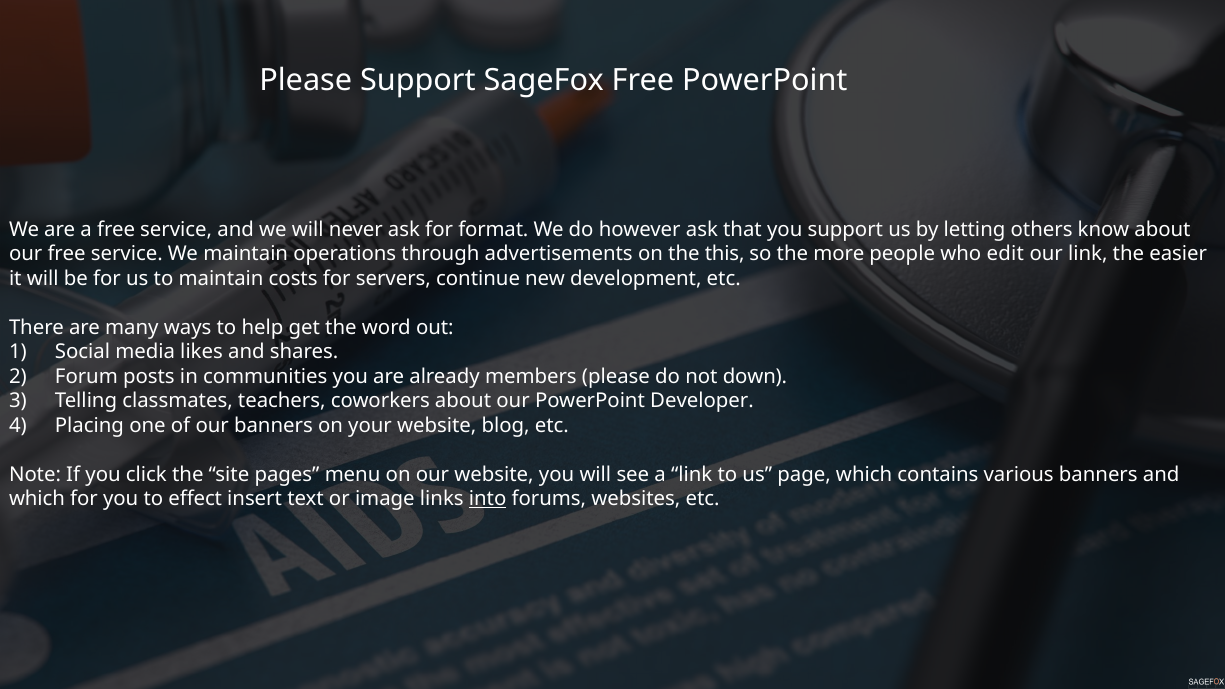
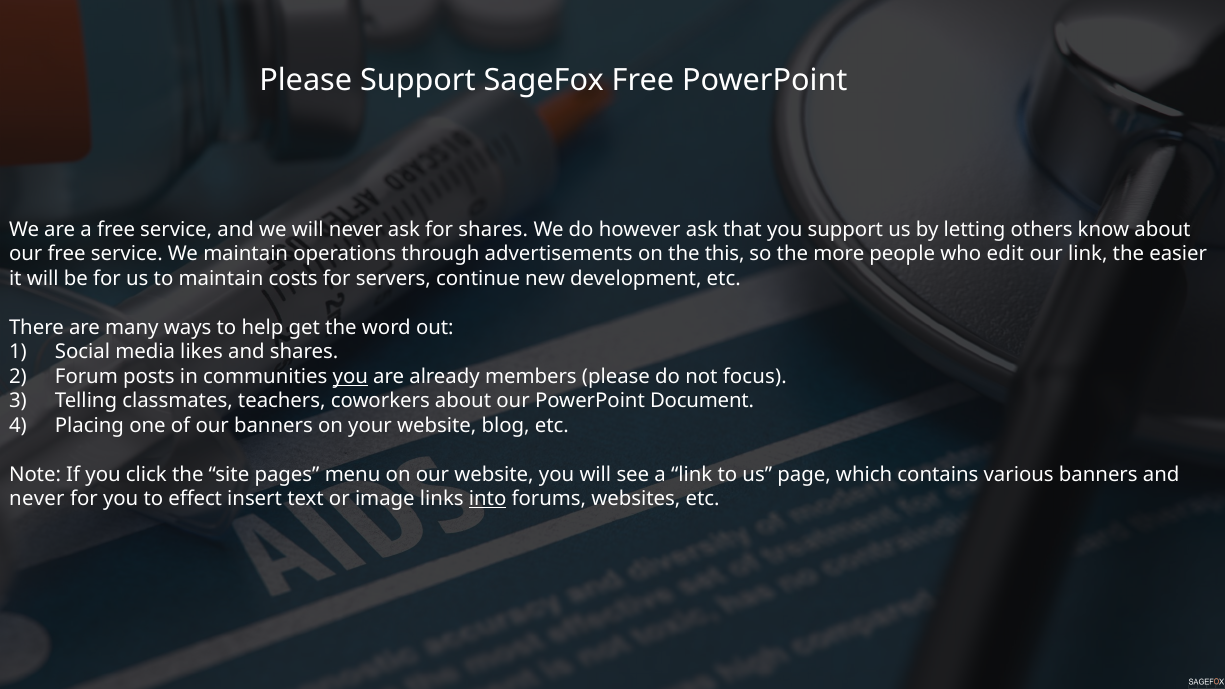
for format: format -> shares
you at (350, 377) underline: none -> present
down: down -> focus
Developer: Developer -> Document
which at (37, 499): which -> never
